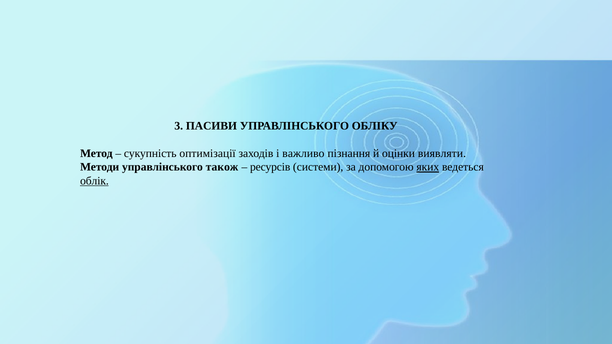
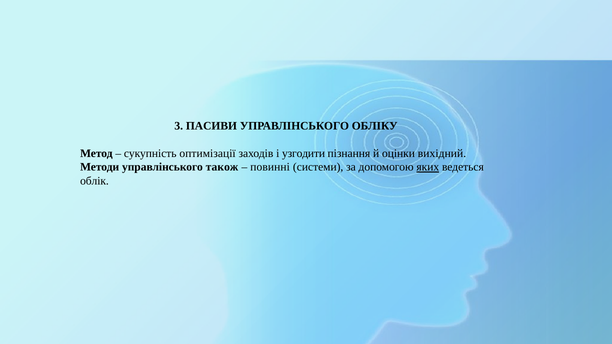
важливо: важливо -> узгодити
виявляти: виявляти -> вихідний
ресурсів: ресурсів -> повинні
облік underline: present -> none
